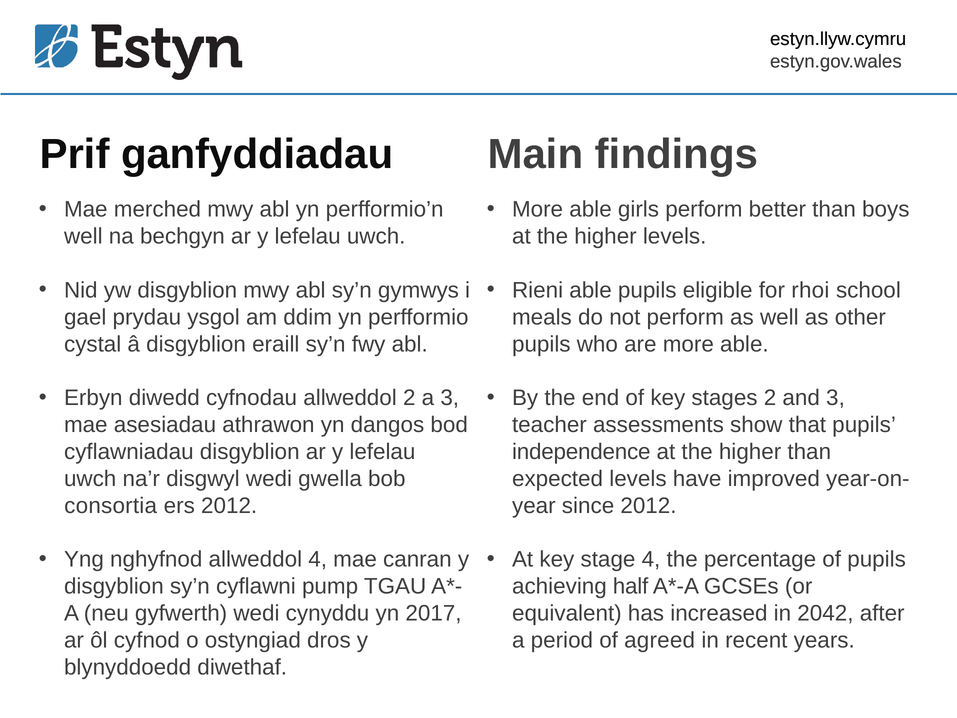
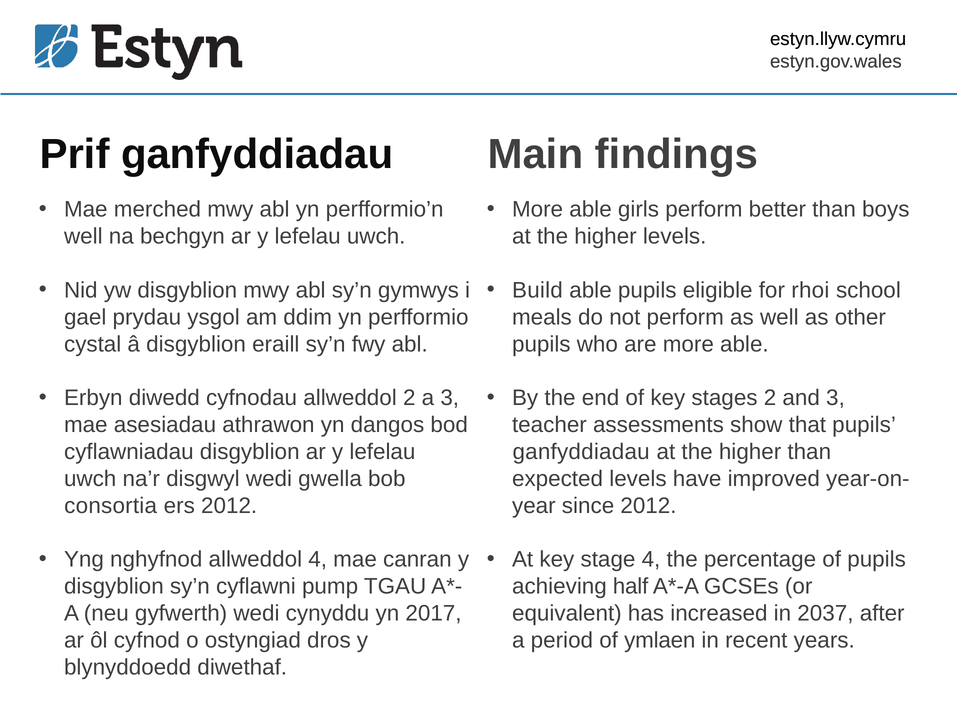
Rieni: Rieni -> Build
independence at (581, 452): independence -> ganfyddiadau
2042: 2042 -> 2037
agreed: agreed -> ymlaen
